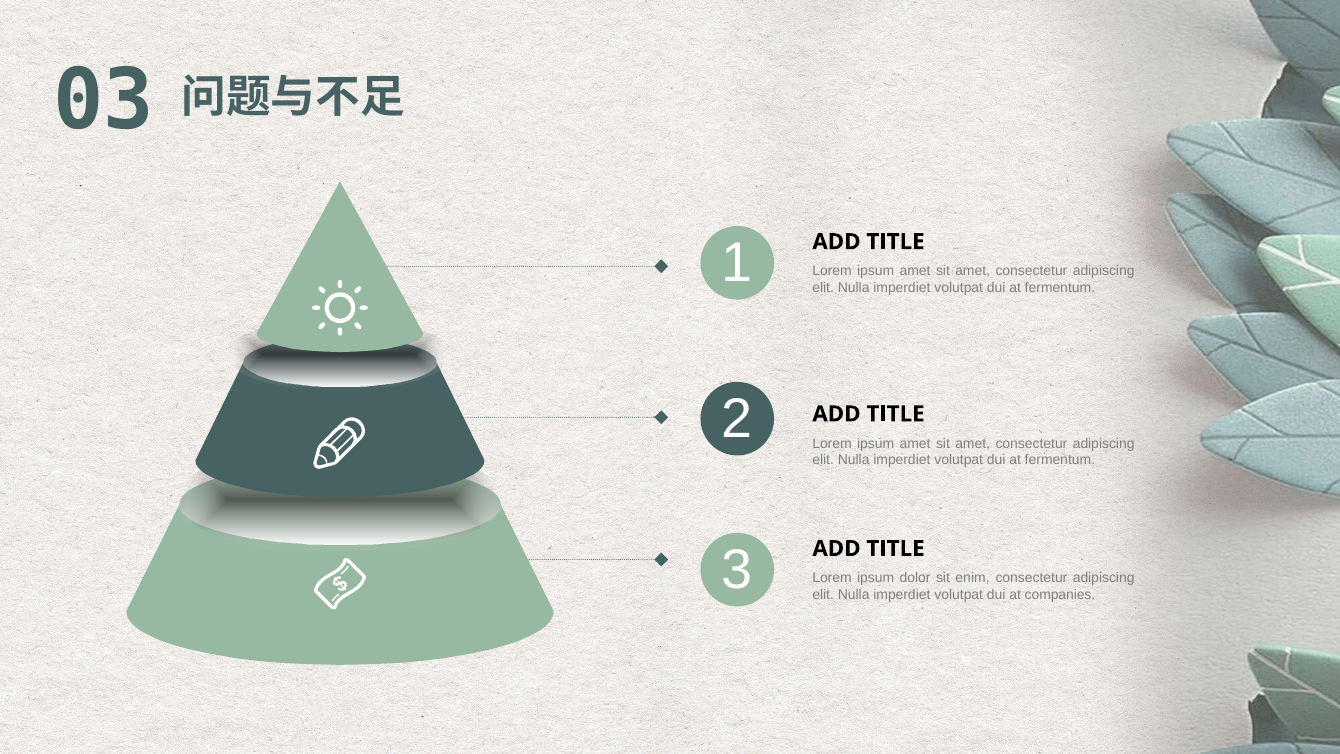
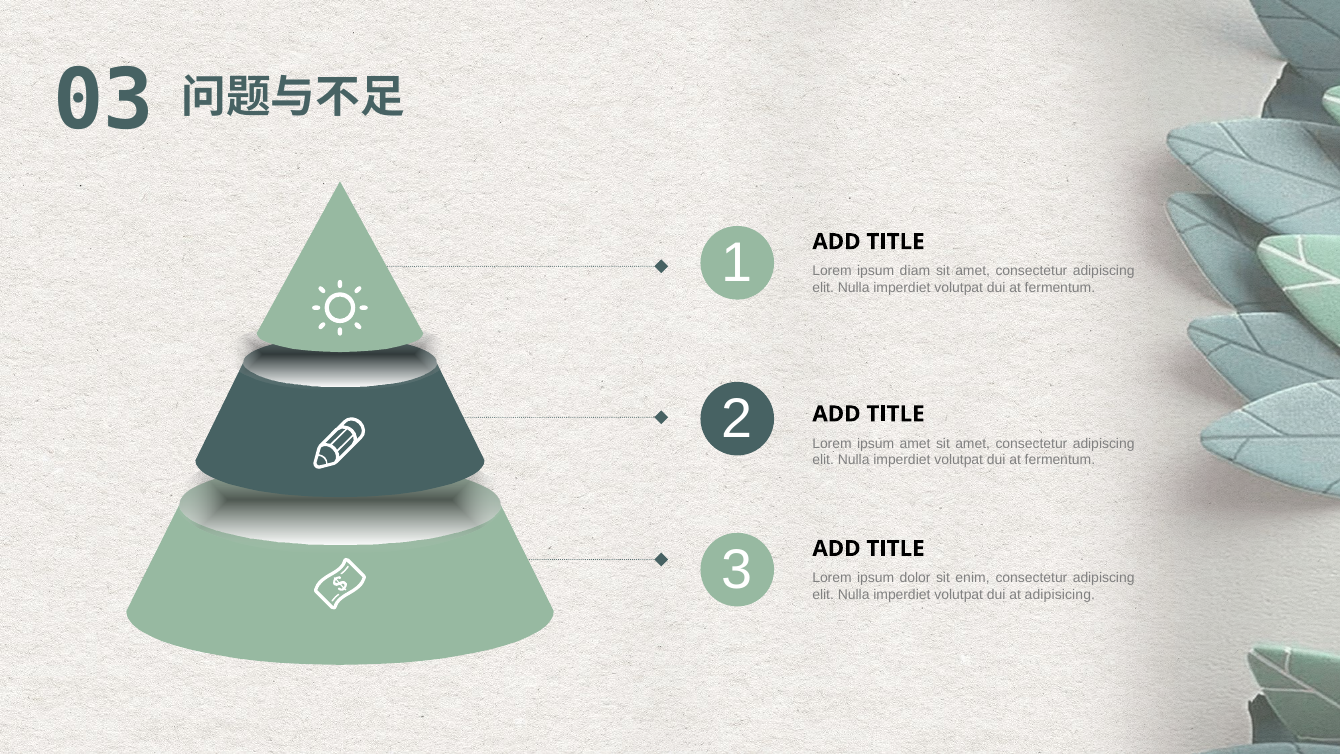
amet at (915, 271): amet -> diam
companies: companies -> adipisicing
